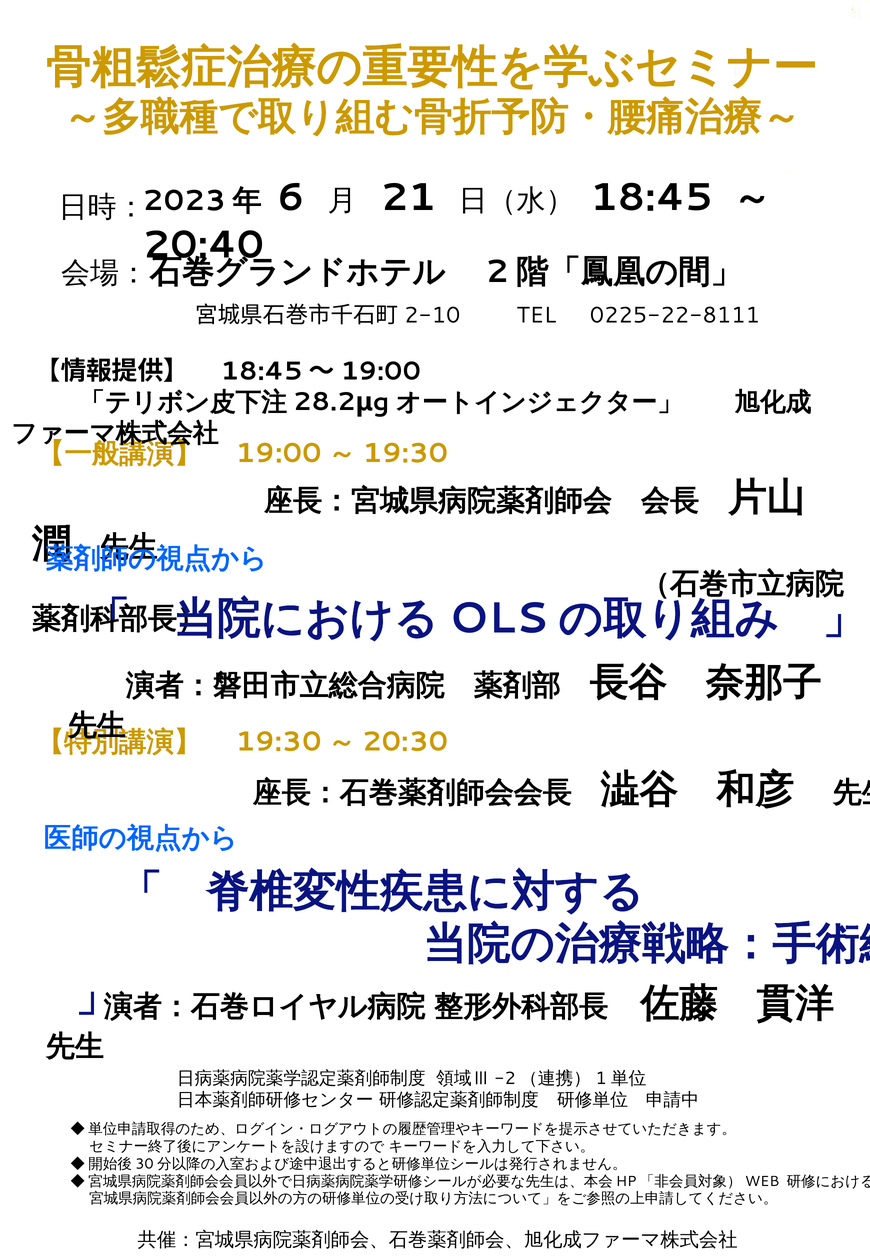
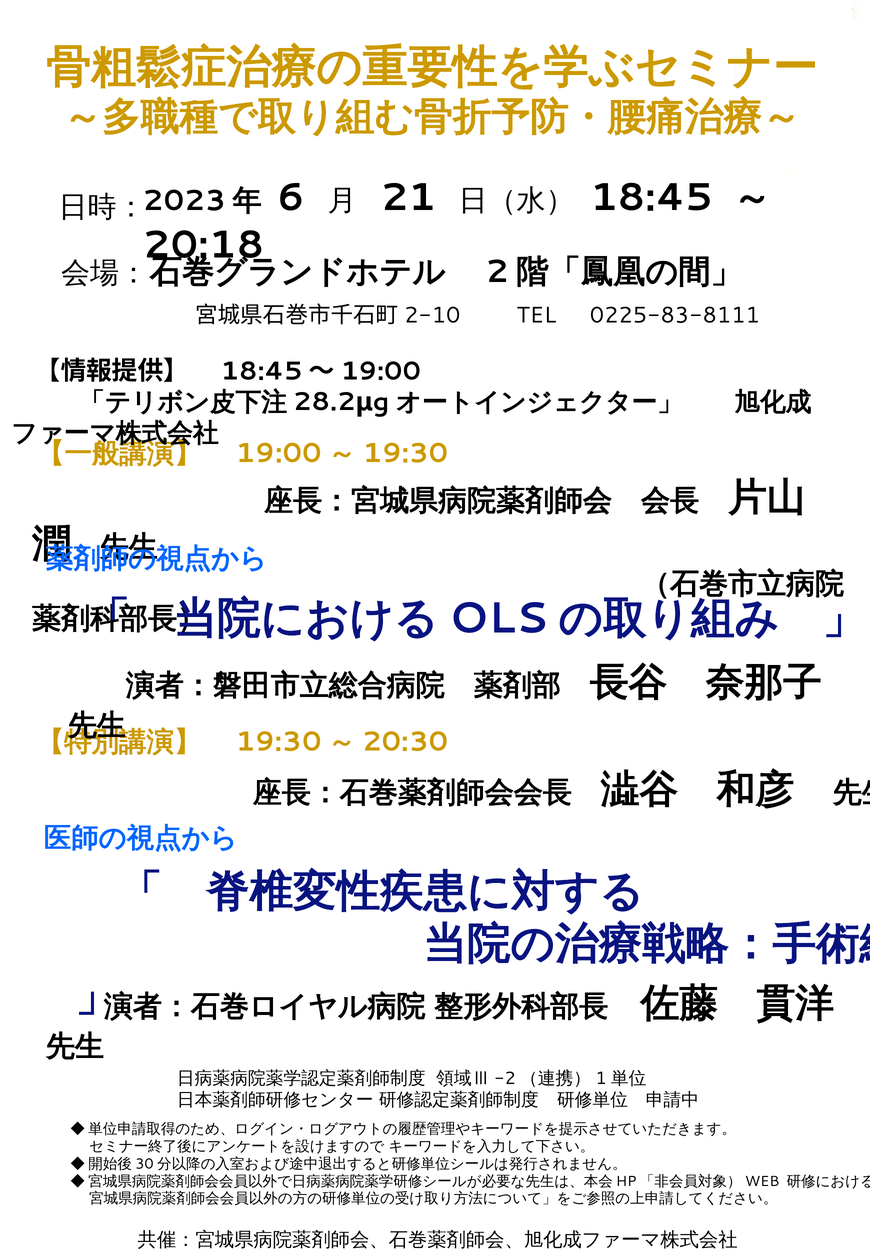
20:40: 20:40 -> 20:18
0225-22-8111: 0225-22-8111 -> 0225-83-8111
